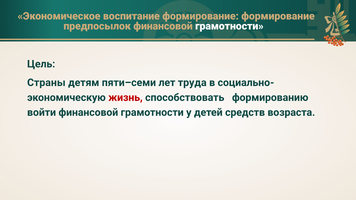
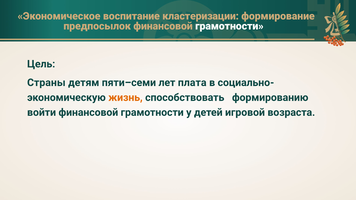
воспитание формирование: формирование -> кластеризации
труда: труда -> плата
жизнь colour: red -> orange
средств: средств -> игровой
